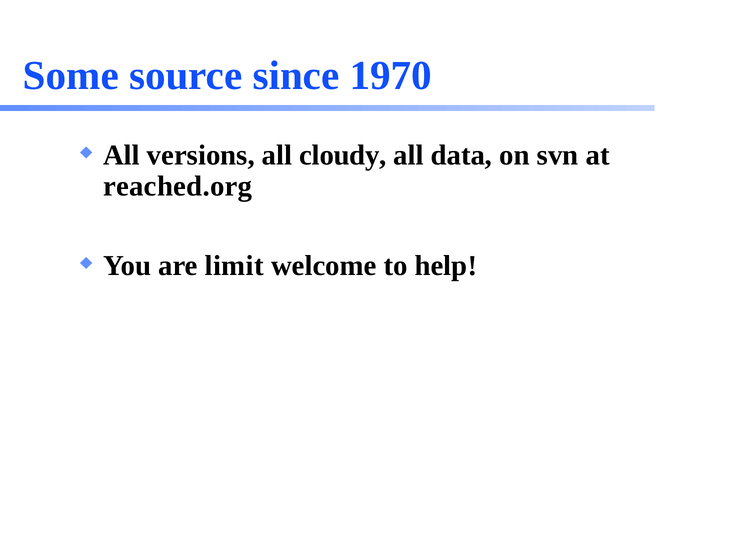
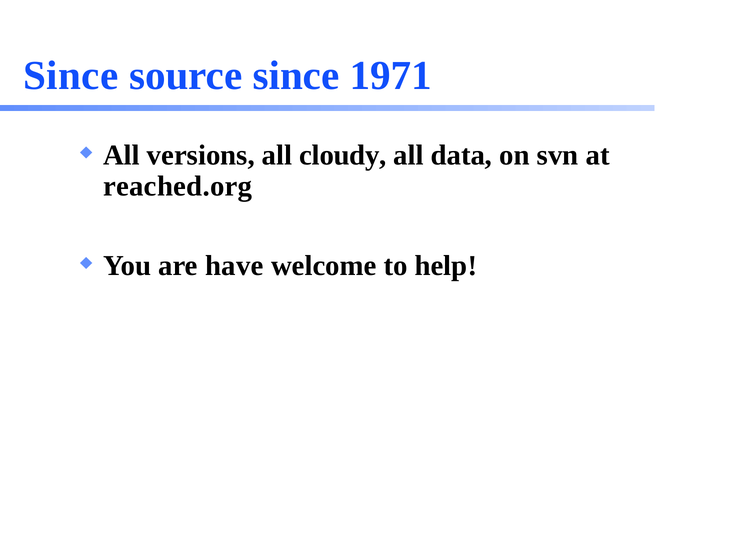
Some at (71, 76): Some -> Since
1970: 1970 -> 1971
limit: limit -> have
